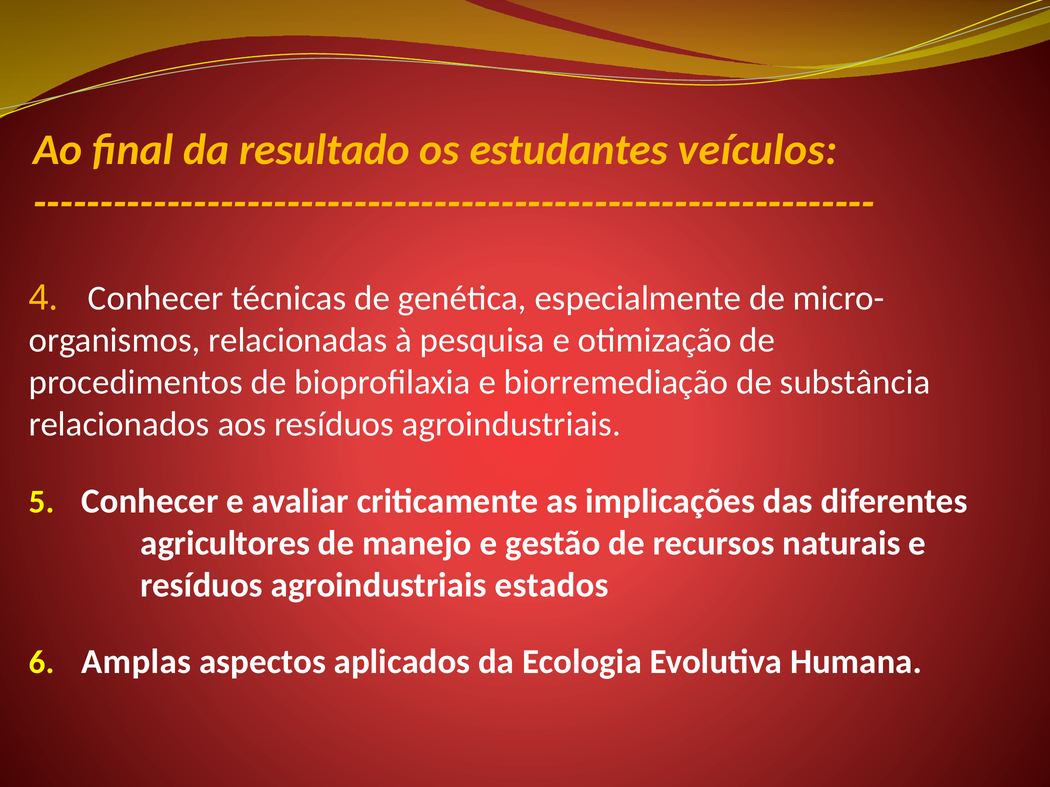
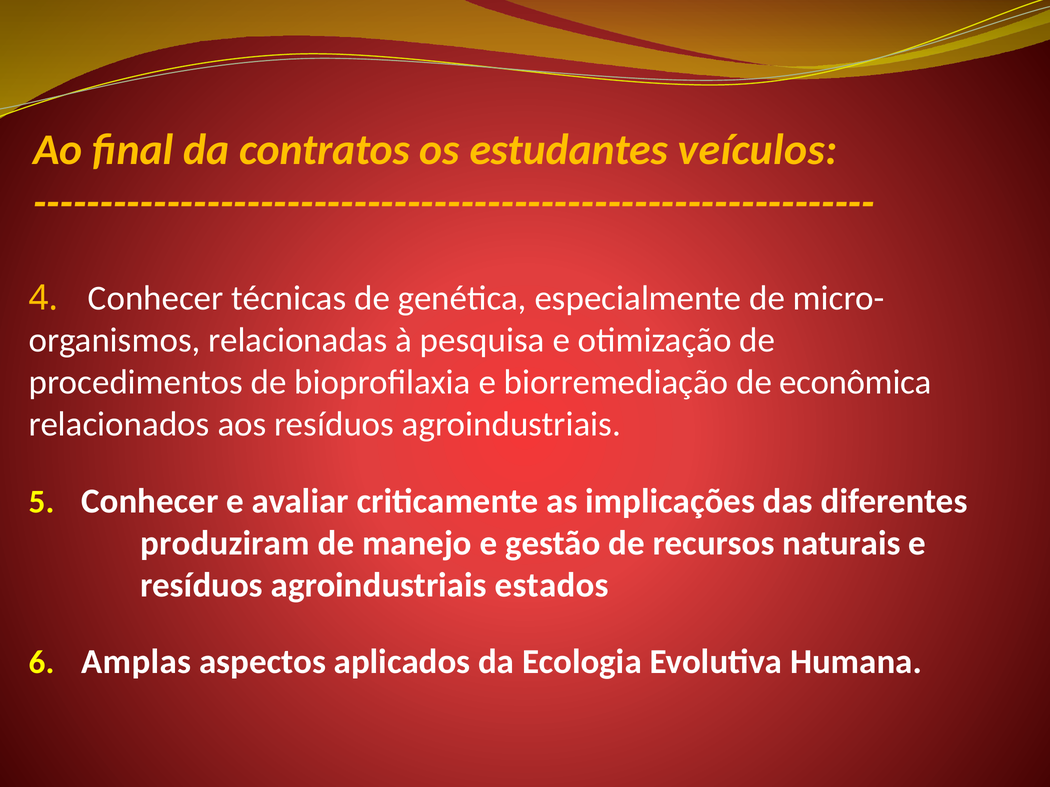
resultado: resultado -> contratos
substância: substância -> econômica
agricultores: agricultores -> produziram
